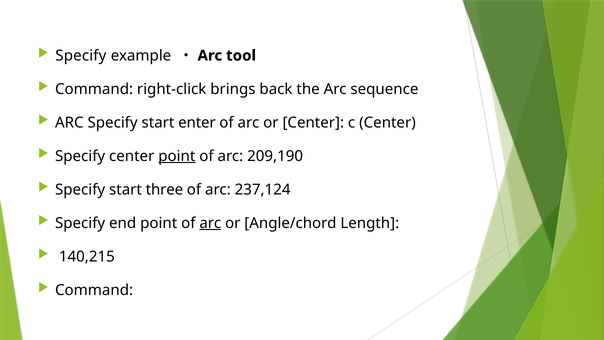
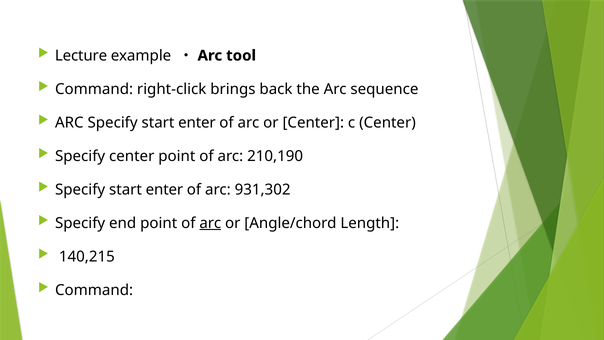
Specify at (81, 56): Specify -> Lecture
point at (177, 156) underline: present -> none
209,190: 209,190 -> 210,190
three at (164, 189): three -> enter
237,124: 237,124 -> 931,302
